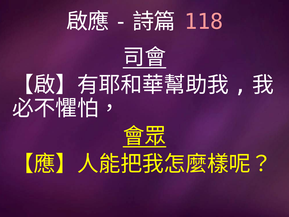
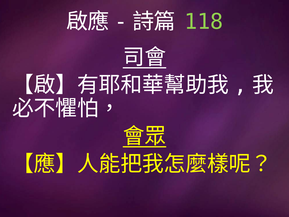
118 colour: pink -> light green
